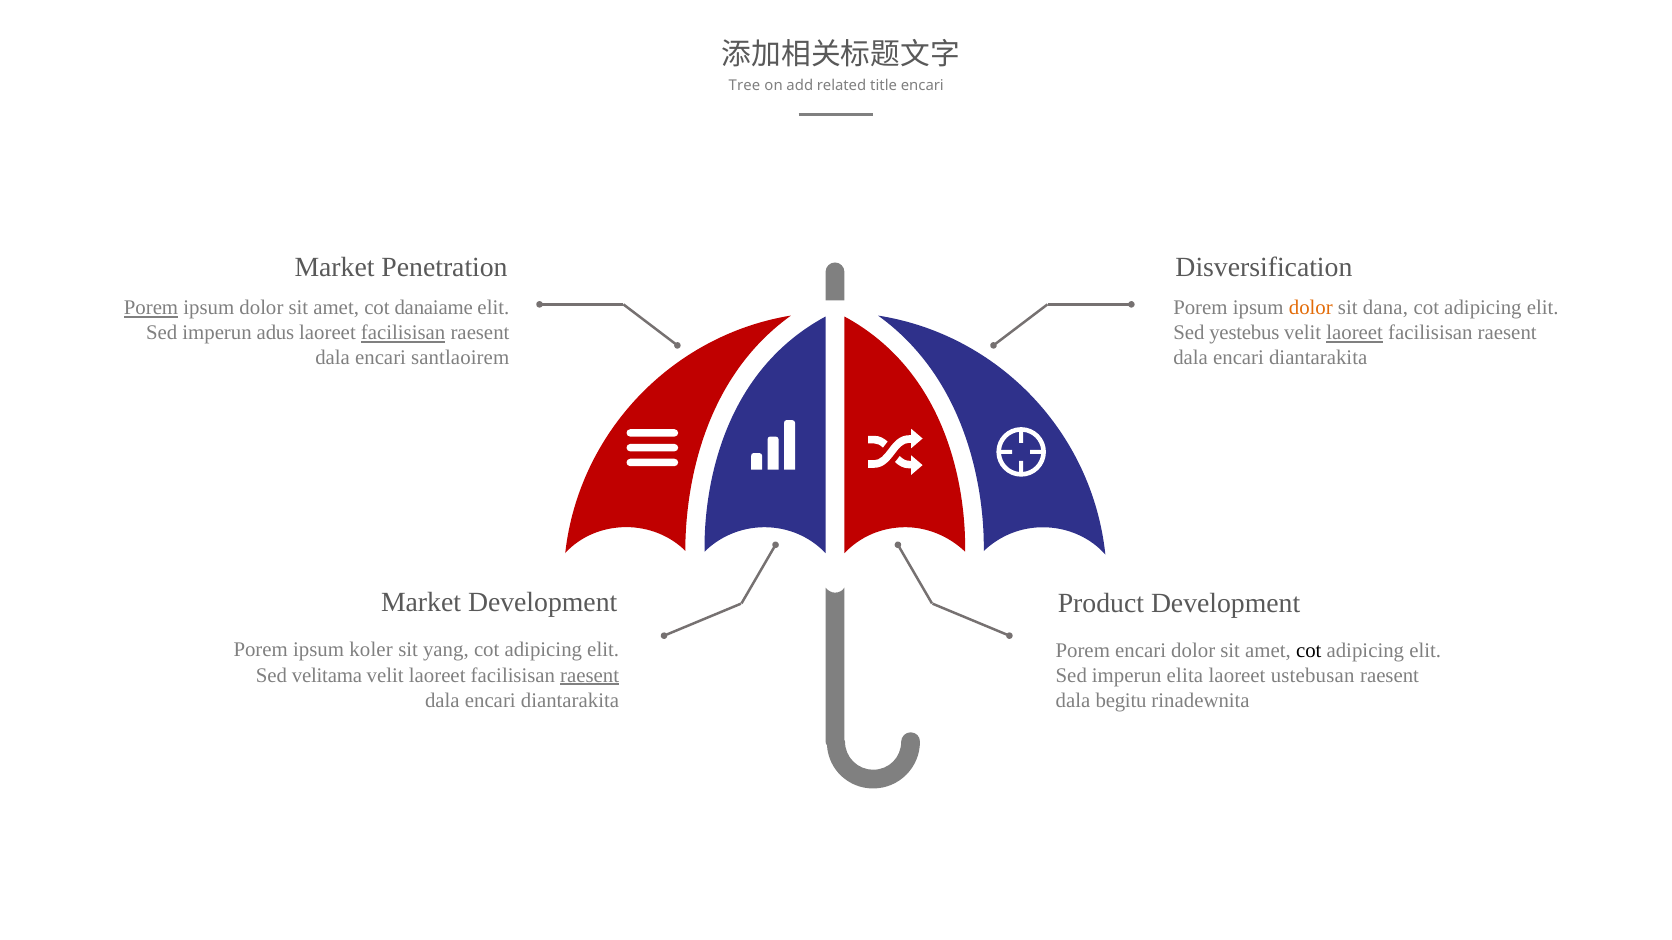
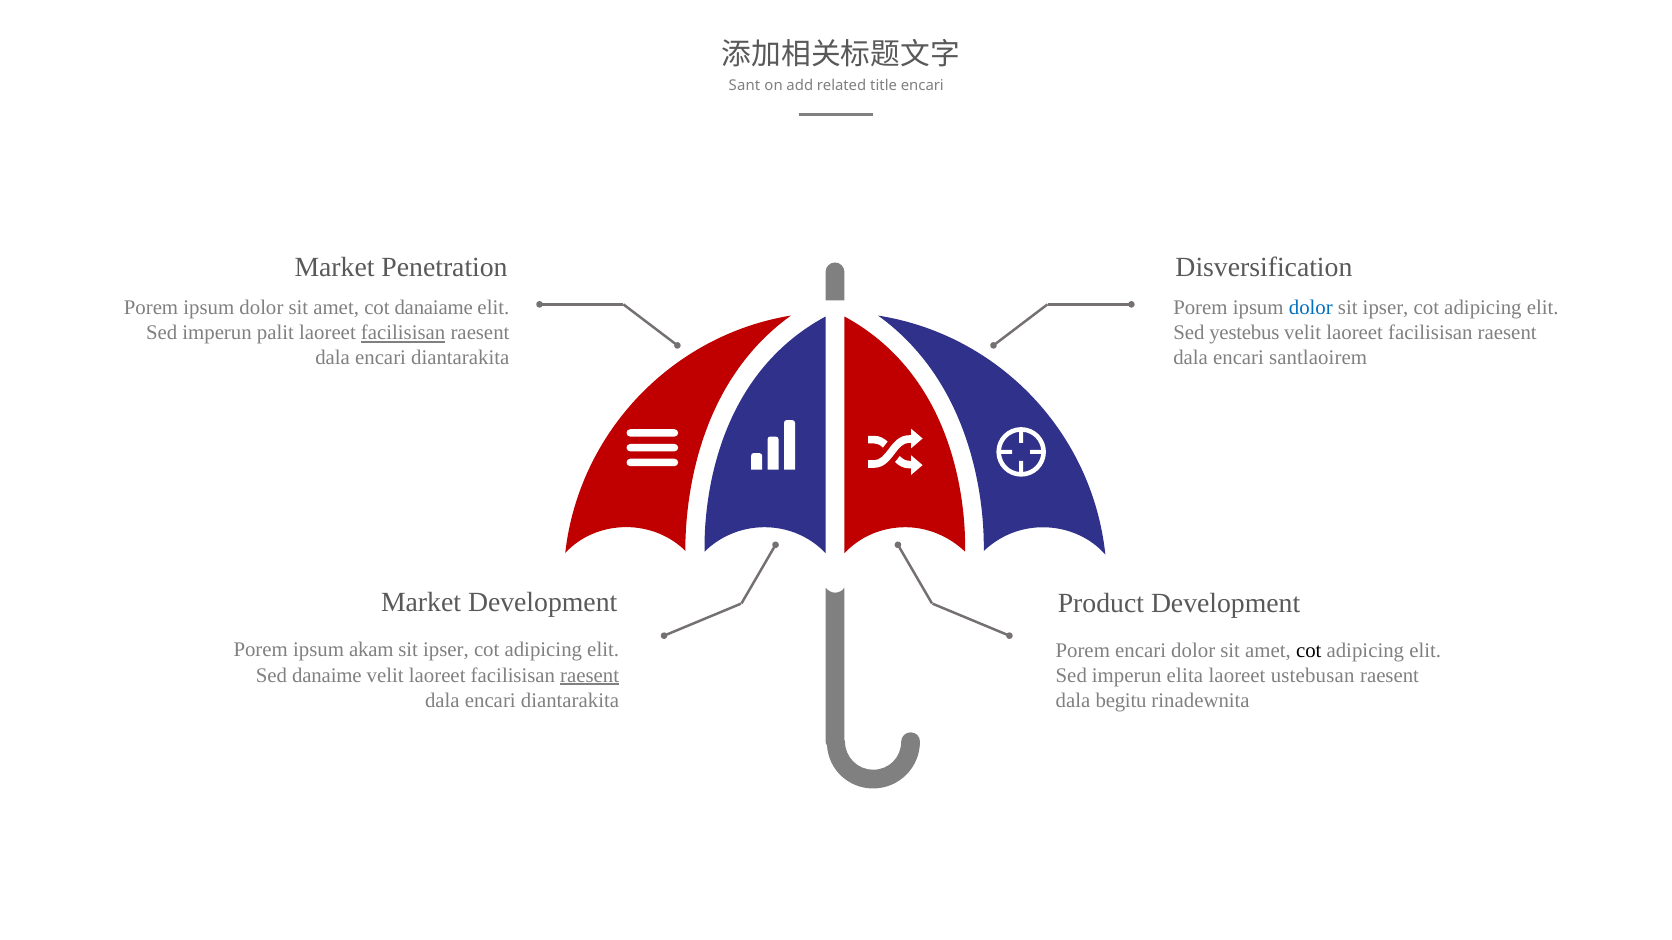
Tree: Tree -> Sant
Porem at (151, 308) underline: present -> none
dolor at (1311, 308) colour: orange -> blue
dana at (1385, 308): dana -> ipser
adus: adus -> palit
laoreet at (1355, 333) underline: present -> none
santlaoirem at (460, 358): santlaoirem -> diantarakita
diantarakita at (1318, 358): diantarakita -> santlaoirem
koler: koler -> akam
yang at (446, 650): yang -> ipser
velitama: velitama -> danaime
